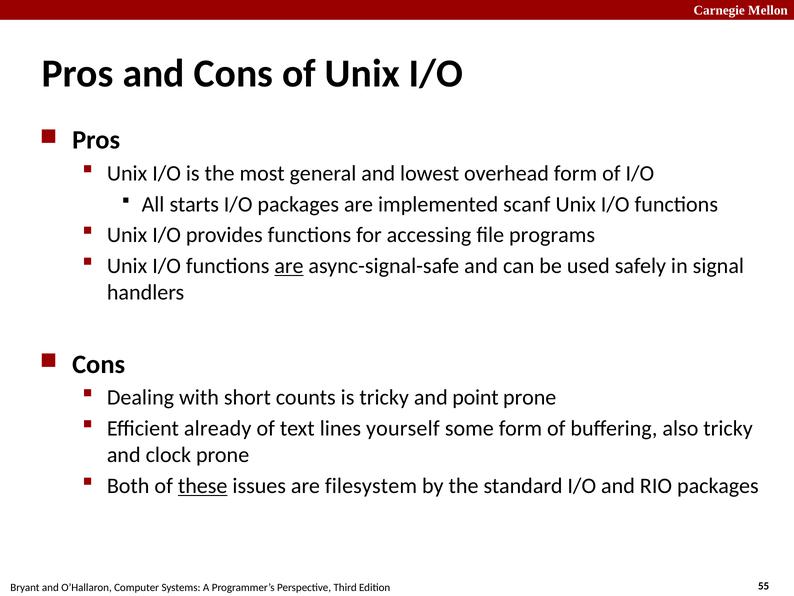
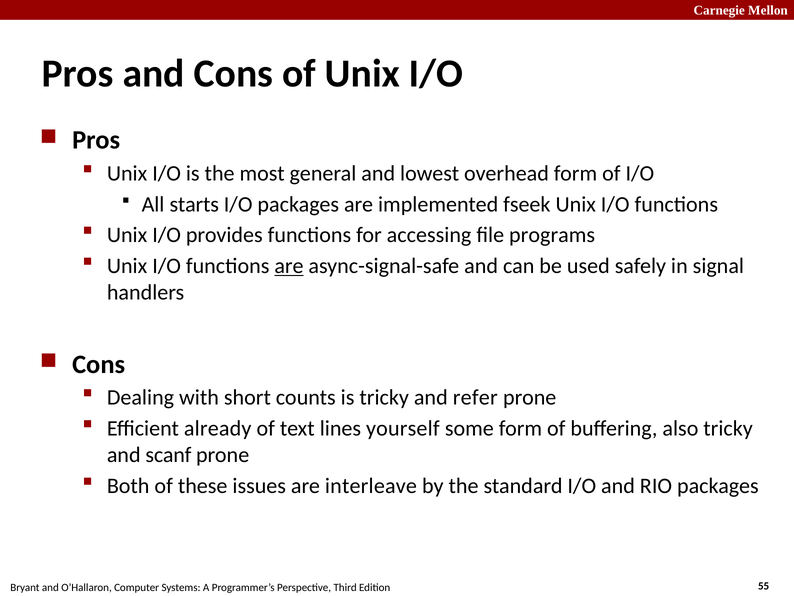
scanf: scanf -> fseek
point: point -> refer
clock: clock -> scanf
these underline: present -> none
filesystem: filesystem -> interleave
